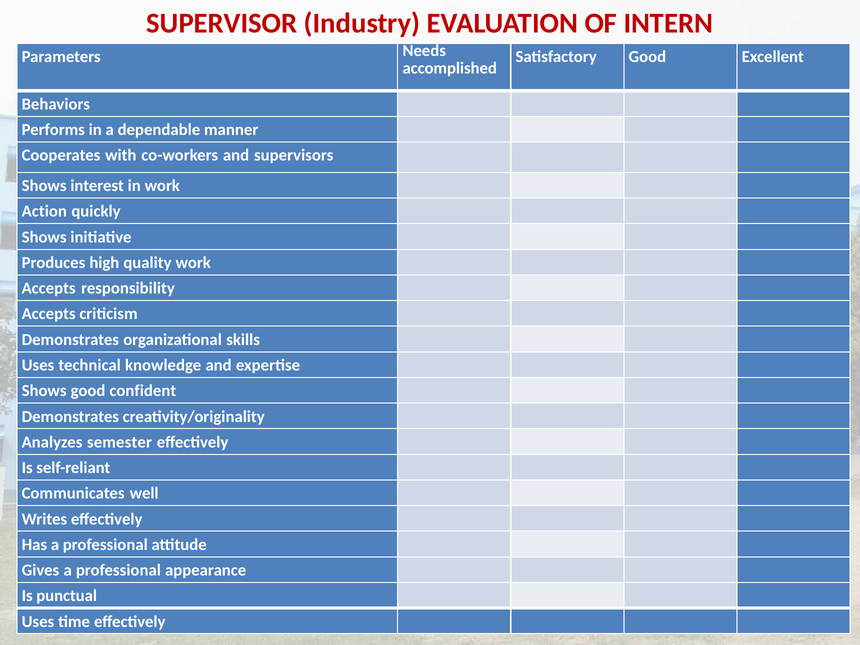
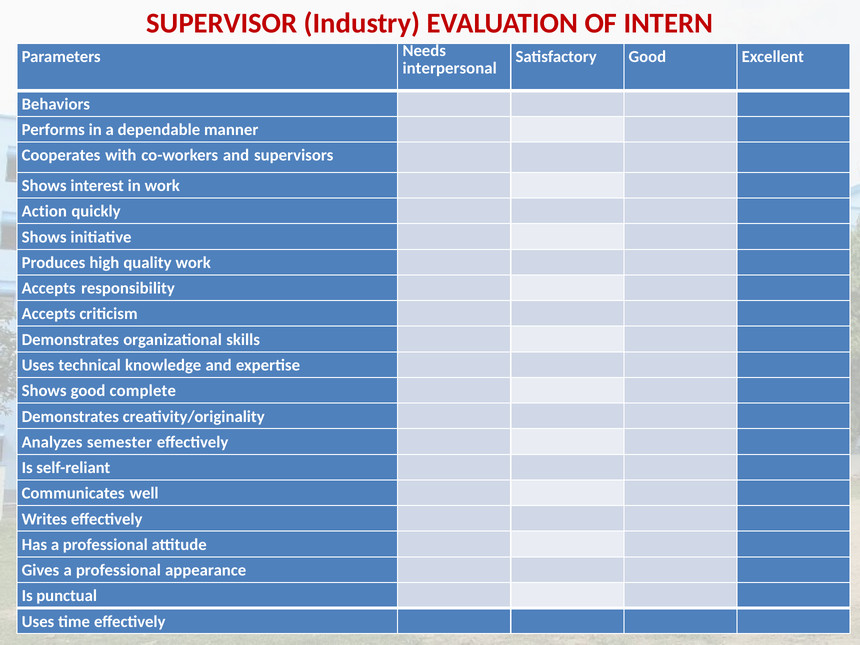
accomplished: accomplished -> interpersonal
confident: confident -> complete
